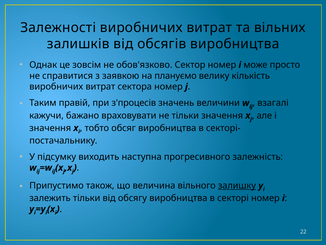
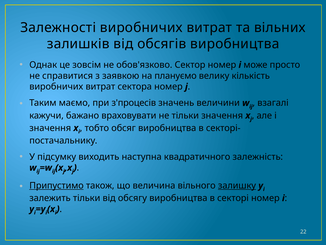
правій: правій -> маємо
прогресивного: прогресивного -> квадратичного
Припустимо underline: none -> present
